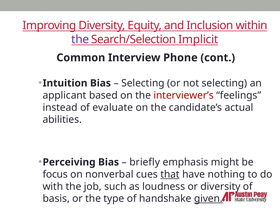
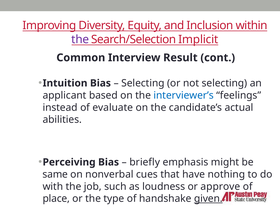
Phone: Phone -> Result
interviewer’s colour: red -> blue
focus: focus -> same
that underline: present -> none
or diversity: diversity -> approve
basis: basis -> place
